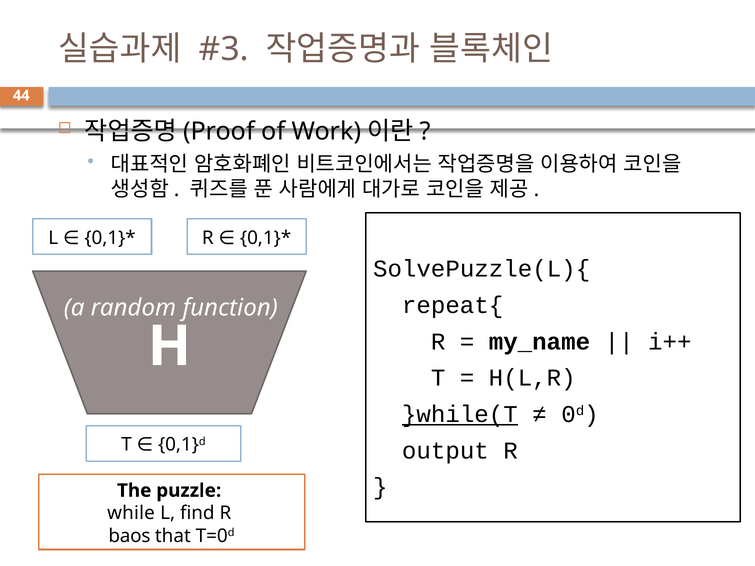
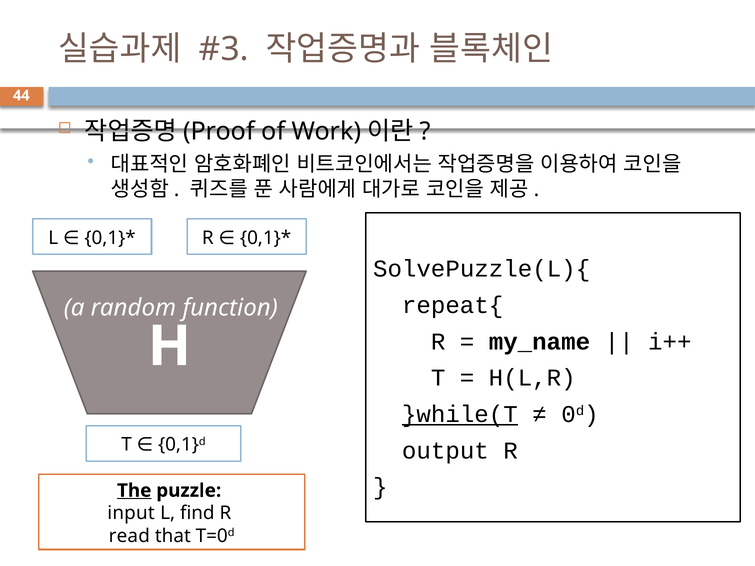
The underline: none -> present
while: while -> input
baos: baos -> read
